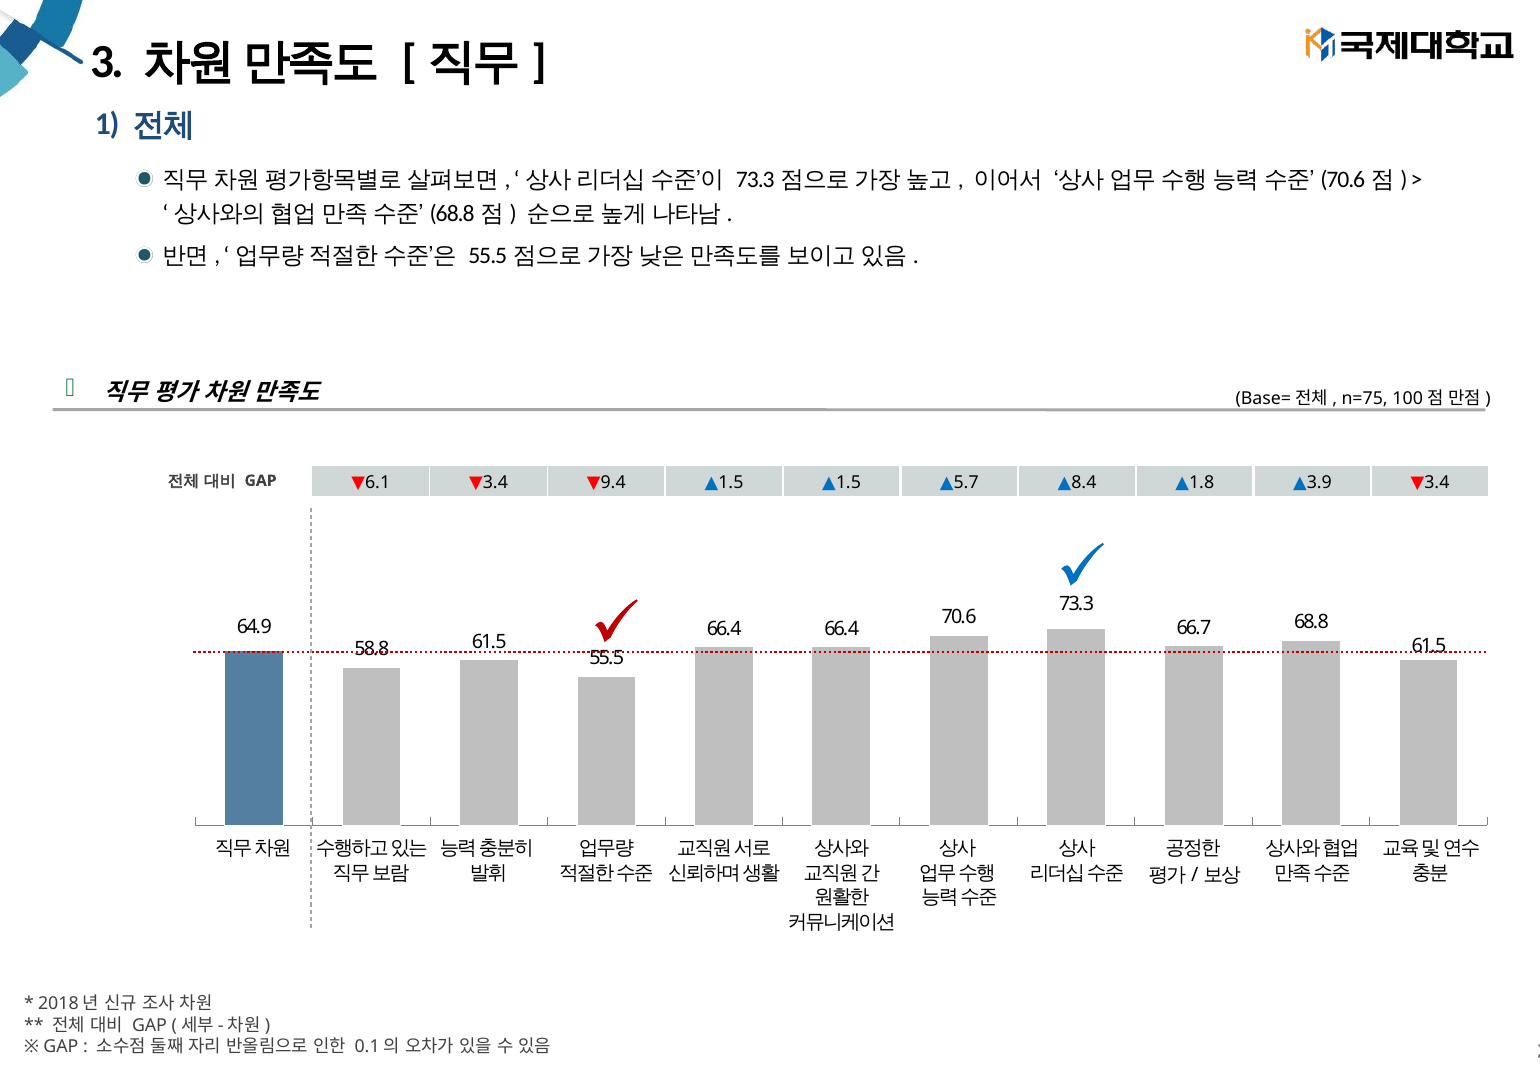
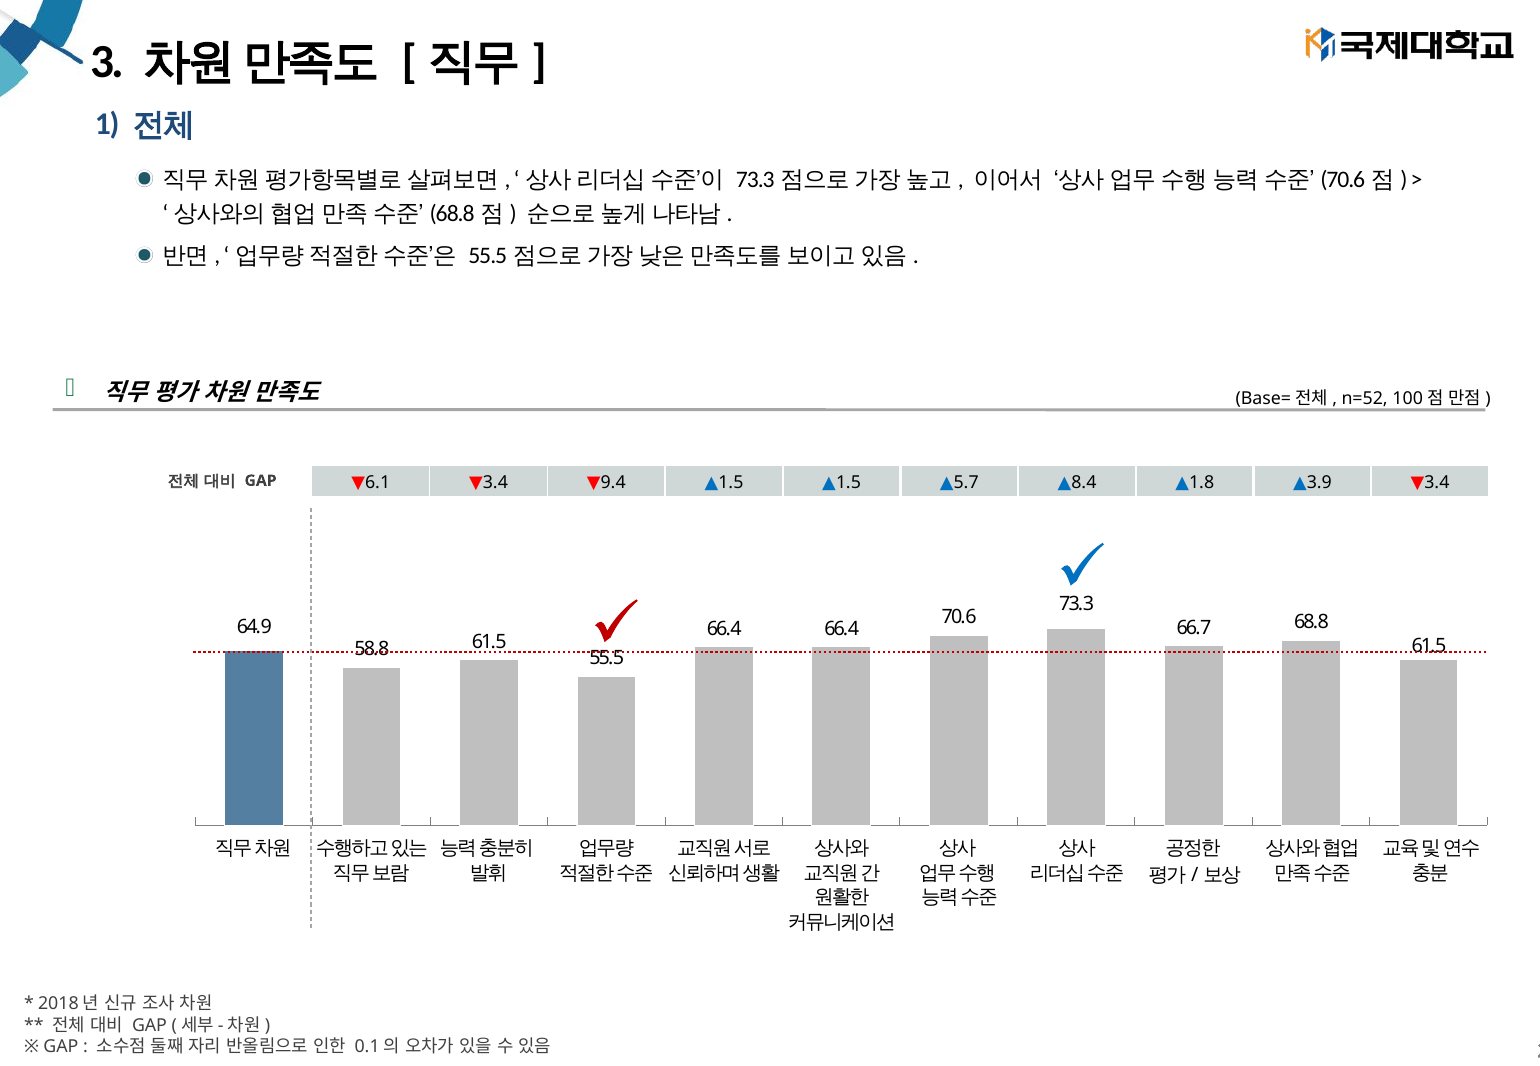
n=75: n=75 -> n=52
